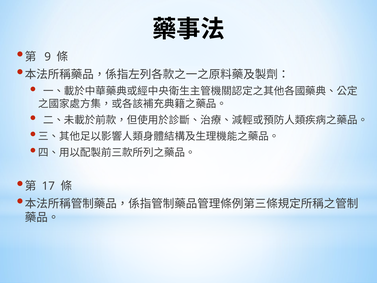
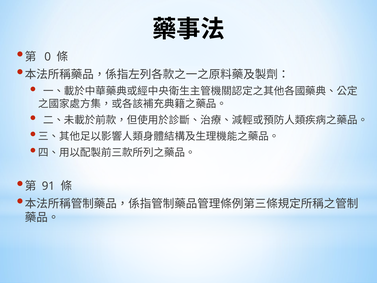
9: 9 -> 0
17: 17 -> 91
